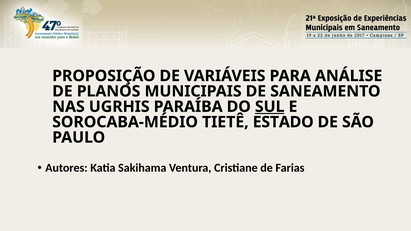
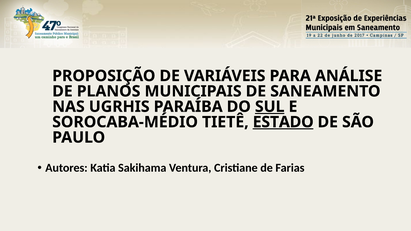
ESTADO underline: none -> present
